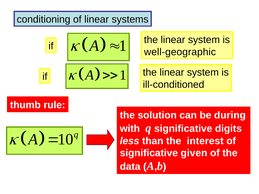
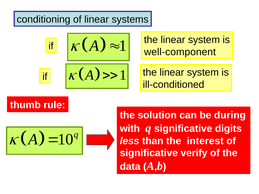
well-geographic: well-geographic -> well-component
given: given -> verify
